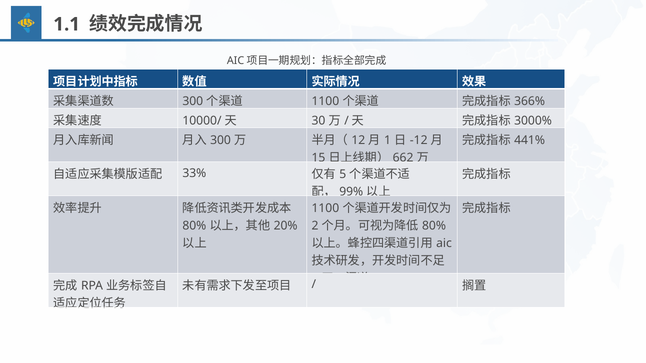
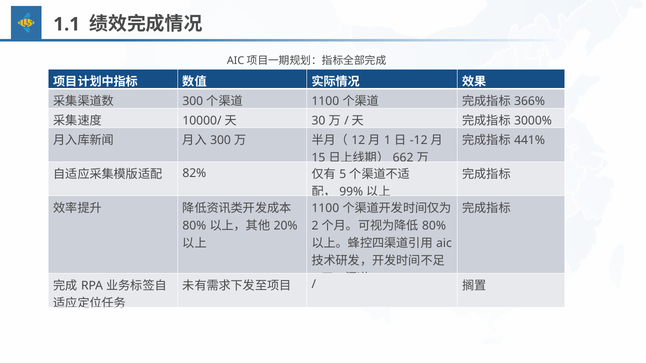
33%: 33% -> 82%
